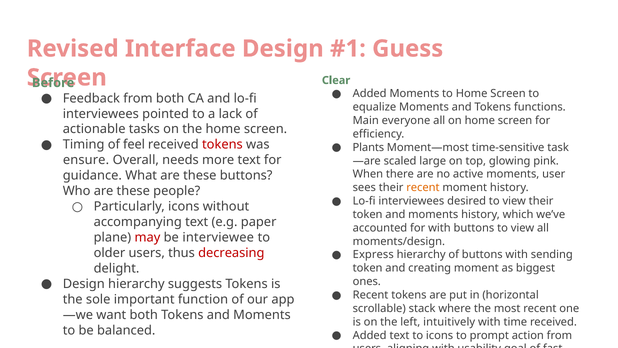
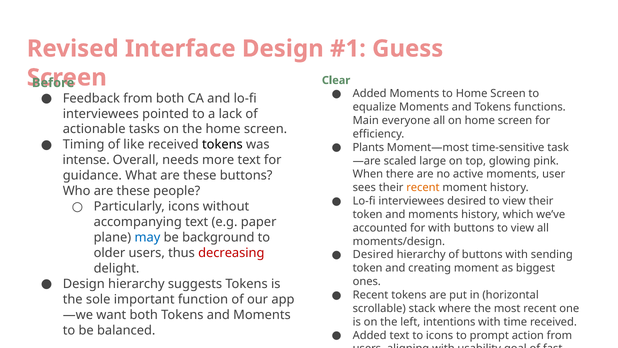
feel: feel -> like
tokens at (222, 145) colour: red -> black
ensure: ensure -> intense
may colour: red -> blue
interviewee: interviewee -> background
Express at (373, 255): Express -> Desired
intuitively: intuitively -> intentions
